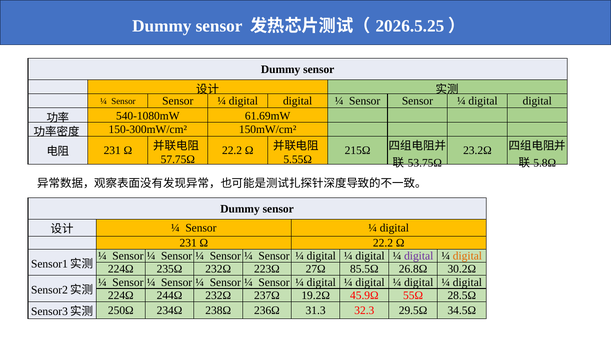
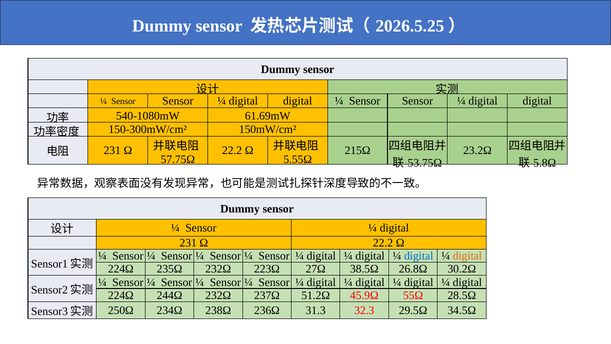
digital at (419, 256) colour: purple -> blue
85.5Ω: 85.5Ω -> 38.5Ω
19.2Ω: 19.2Ω -> 51.2Ω
